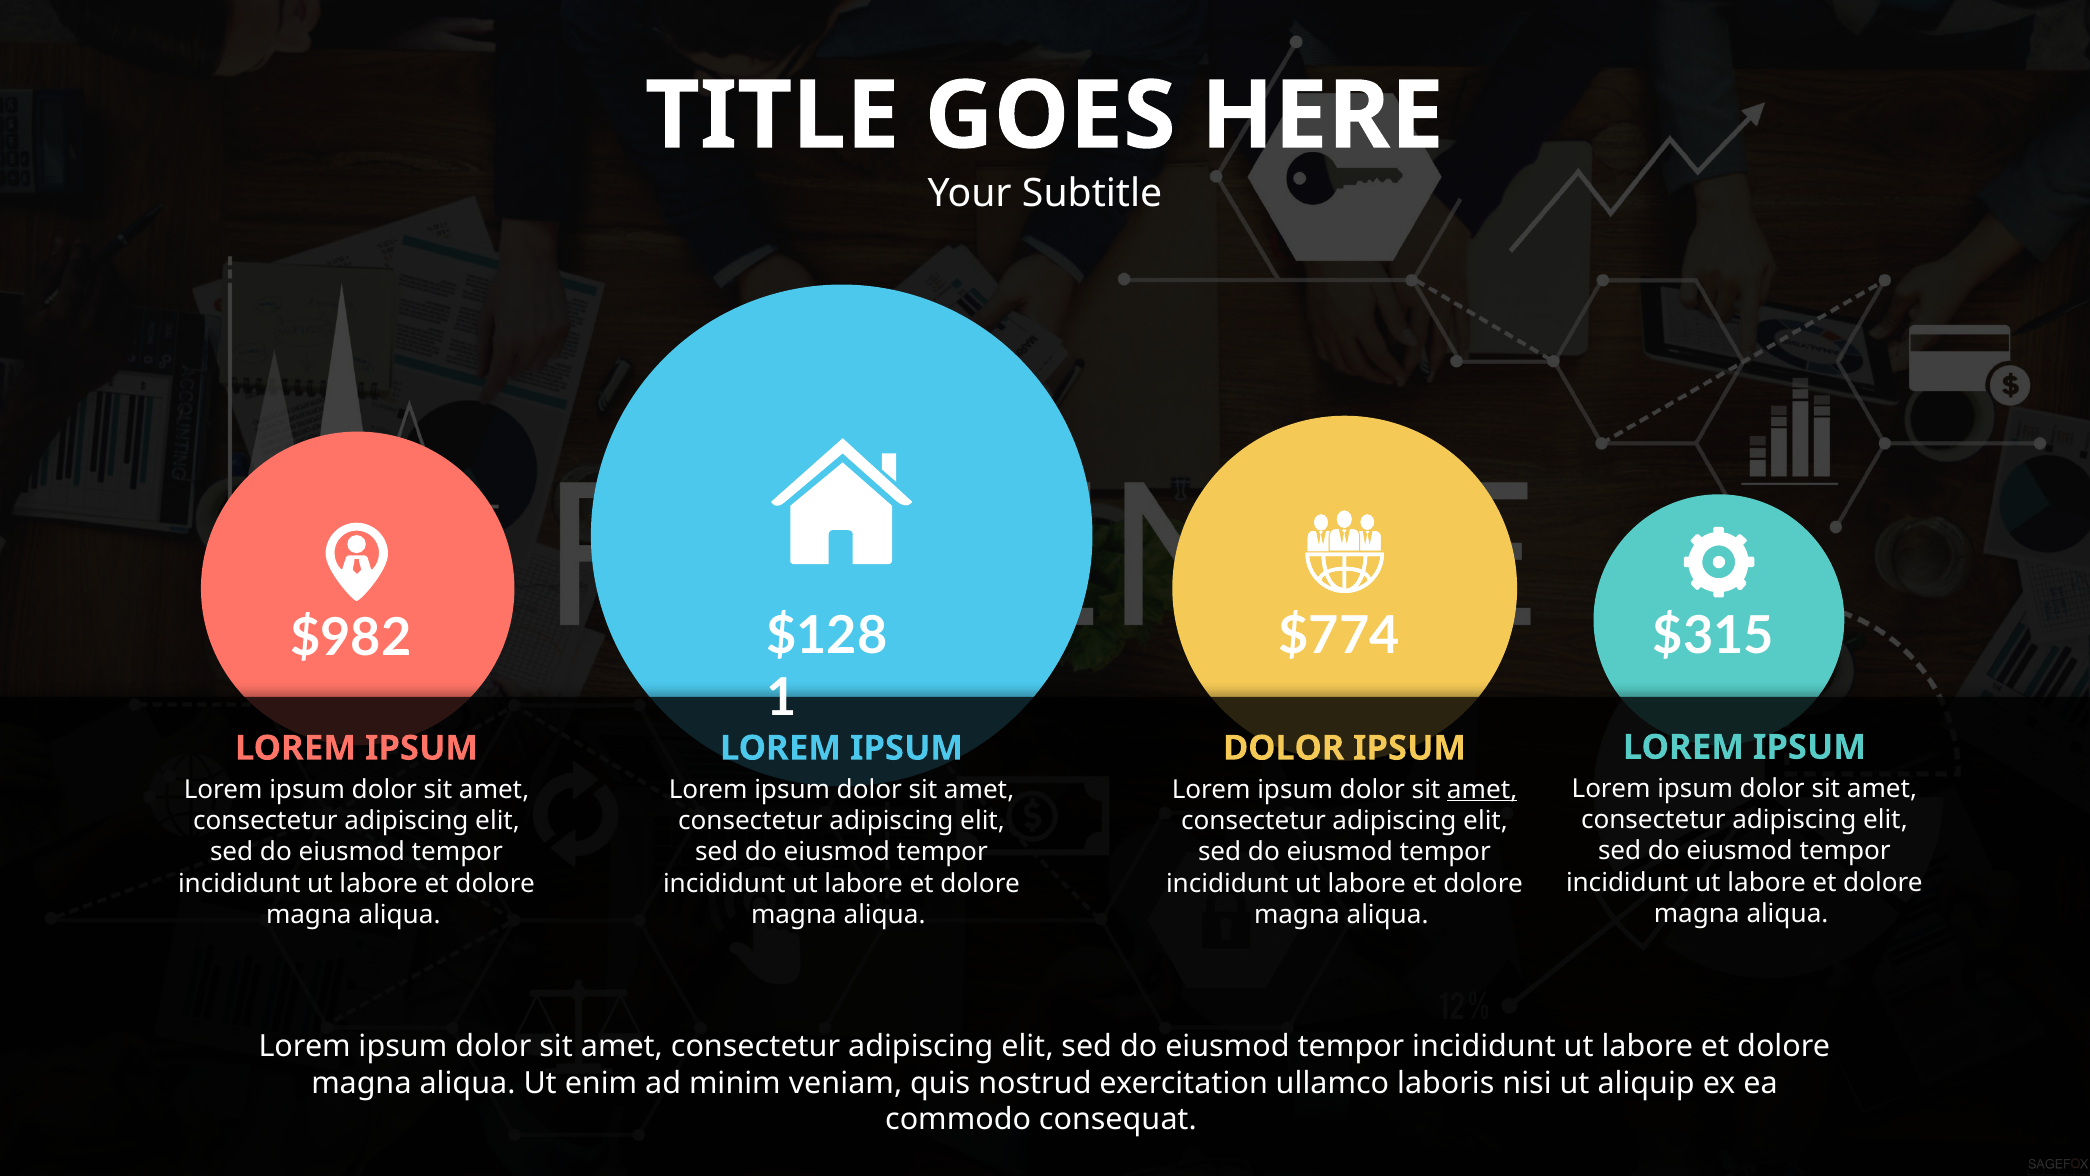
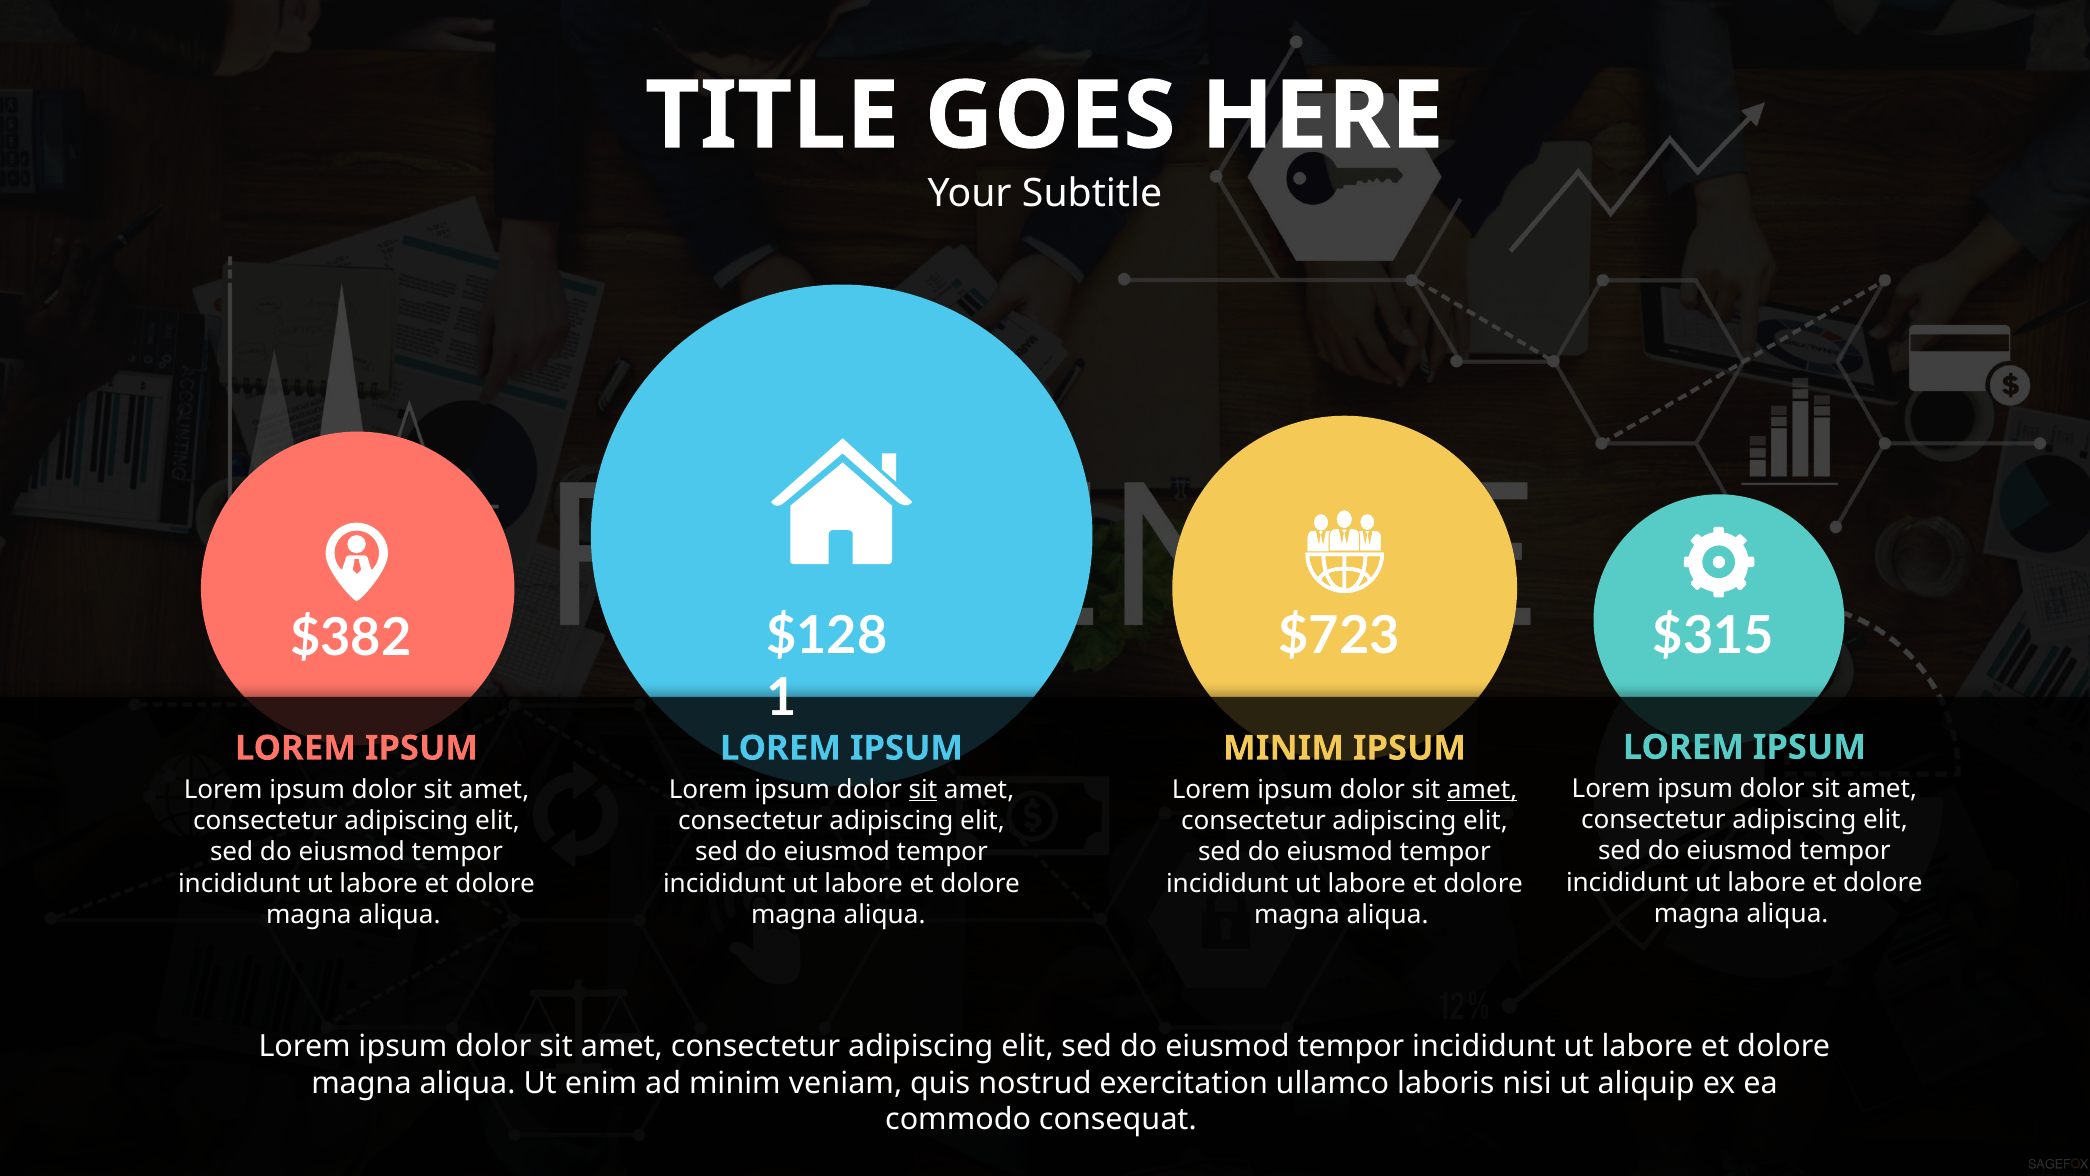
$774: $774 -> $723
$982: $982 -> $382
DOLOR at (1284, 748): DOLOR -> MINIM
sit at (923, 789) underline: none -> present
